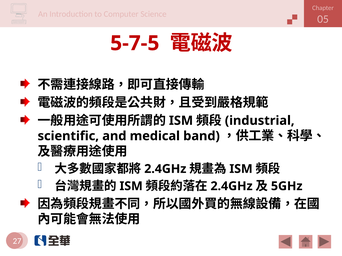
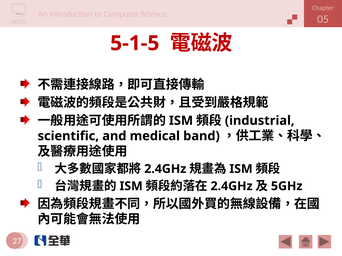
5-7-5: 5-7-5 -> 5-1-5
